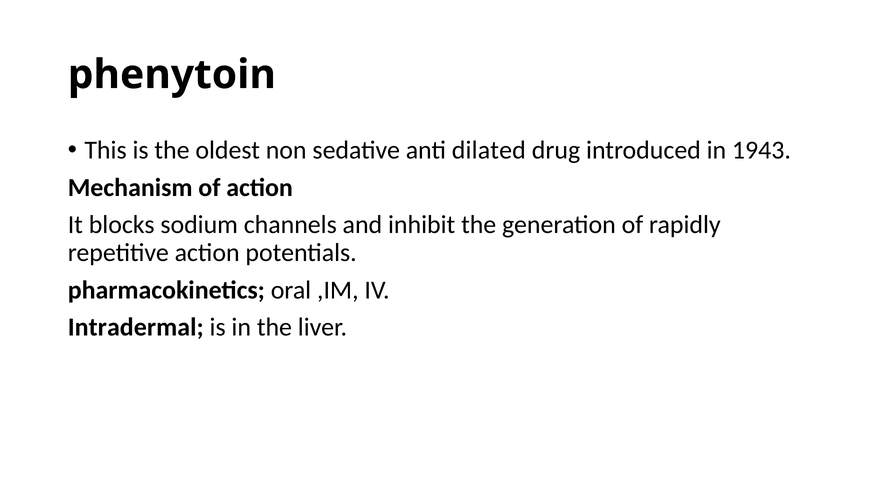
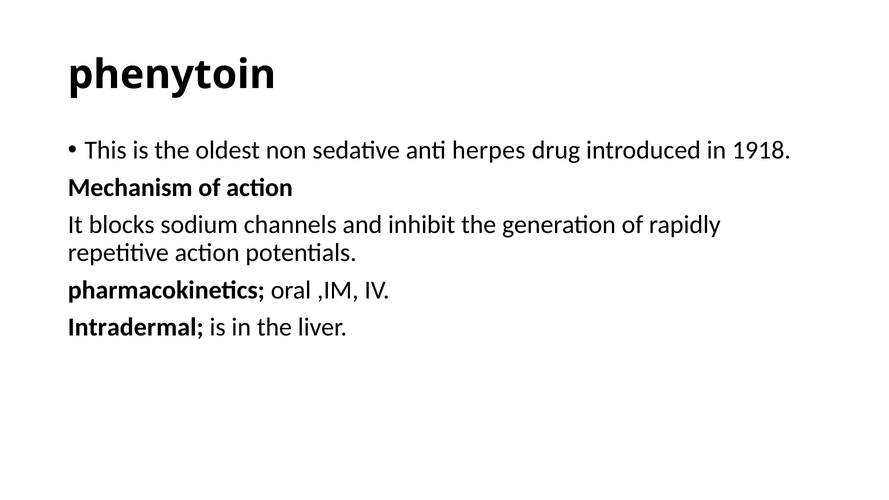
dilated: dilated -> herpes
1943: 1943 -> 1918
